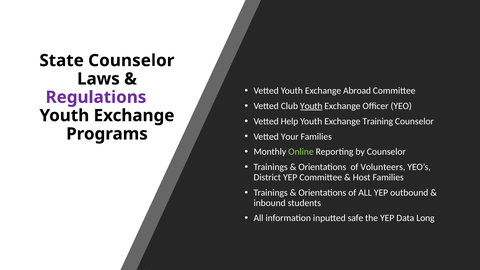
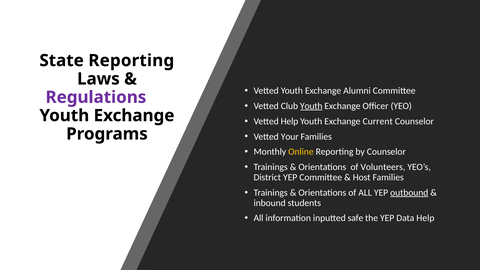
State Counselor: Counselor -> Reporting
Abroad: Abroad -> Alumni
Training: Training -> Current
Online colour: light green -> yellow
outbound underline: none -> present
Data Long: Long -> Help
